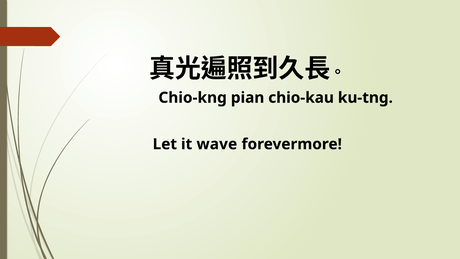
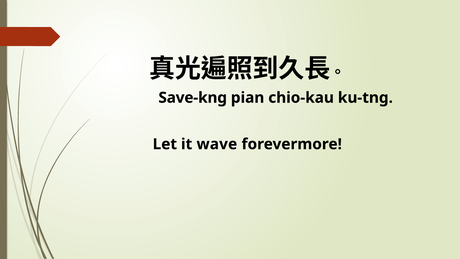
Chio-kng: Chio-kng -> Save-kng
